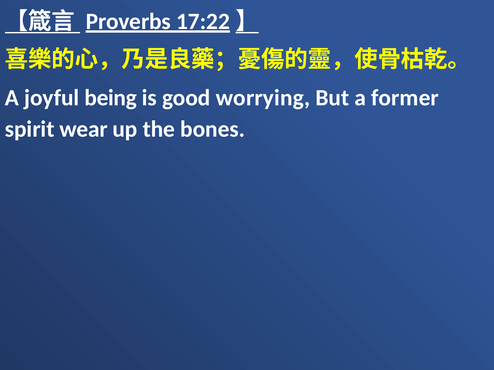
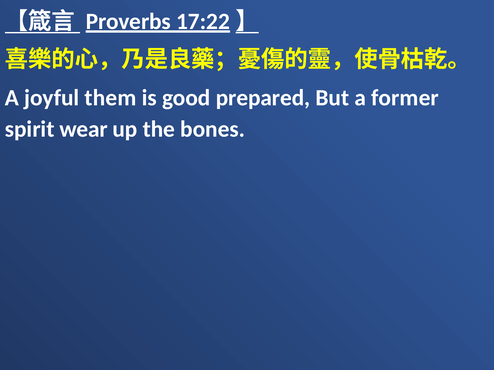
being: being -> them
worrying: worrying -> prepared
